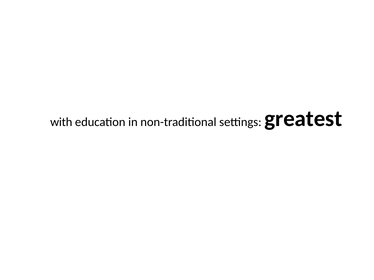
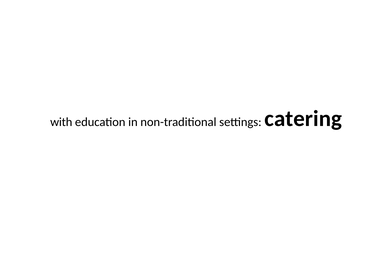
greatest: greatest -> catering
